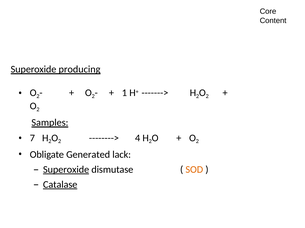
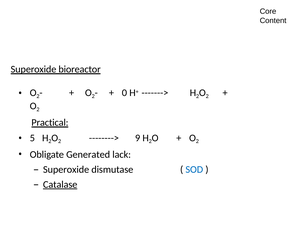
producing: producing -> bioreactor
1: 1 -> 0
Samples: Samples -> Practical
7: 7 -> 5
4: 4 -> 9
Superoxide at (66, 170) underline: present -> none
SOD colour: orange -> blue
